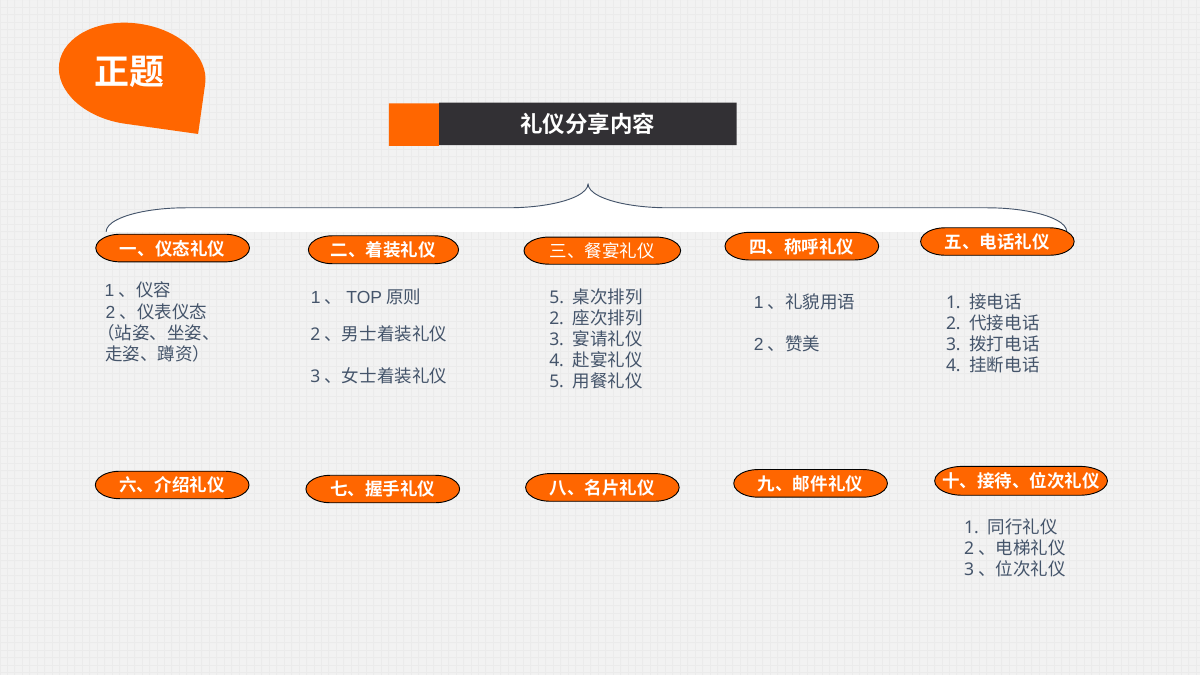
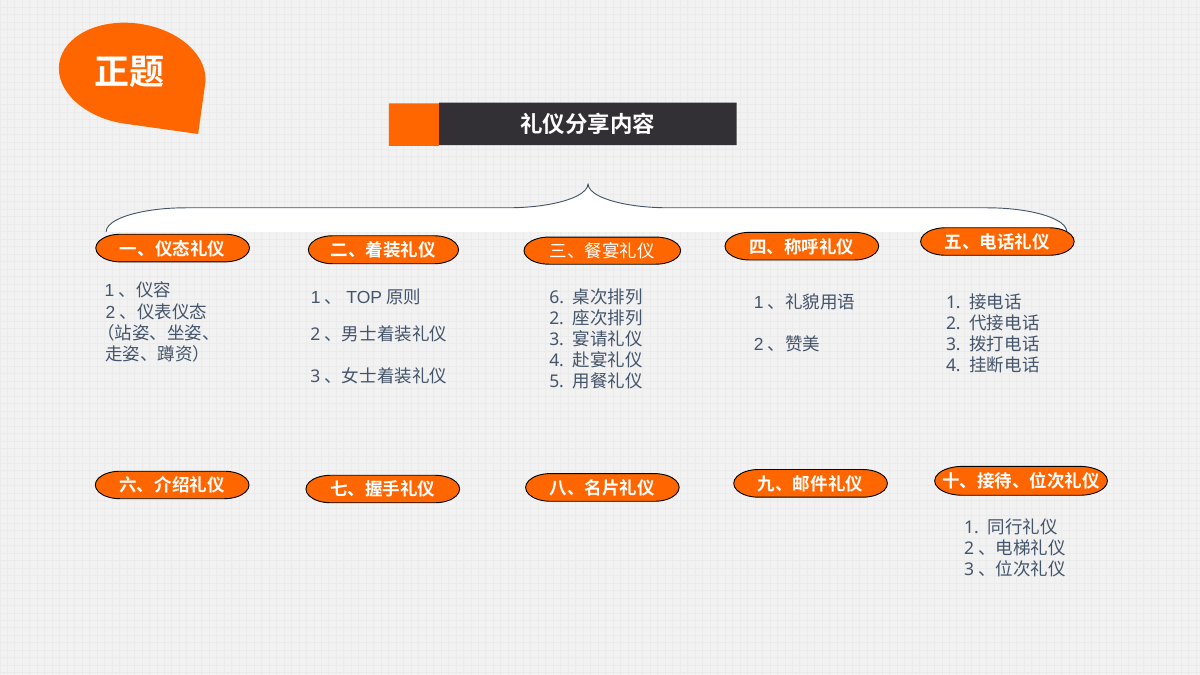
5 at (557, 297): 5 -> 6
